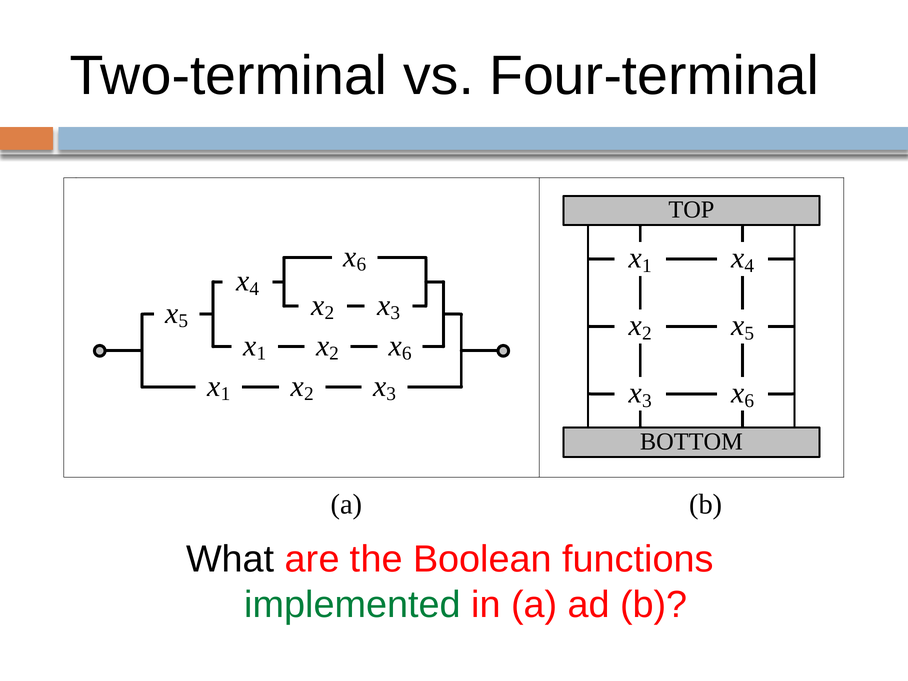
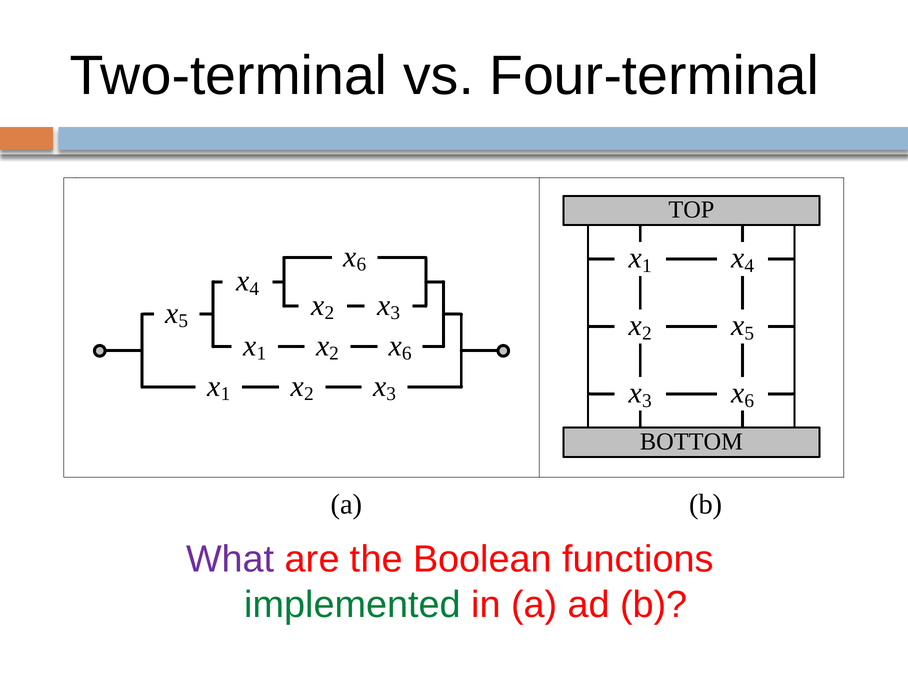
What colour: black -> purple
